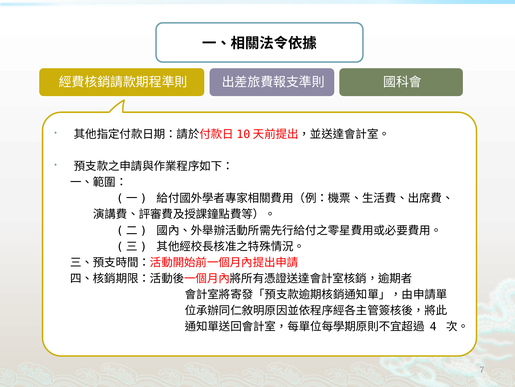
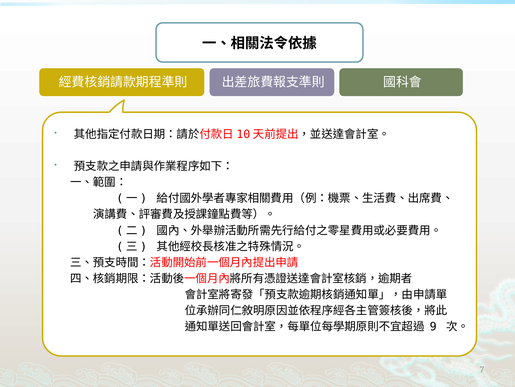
4: 4 -> 9
